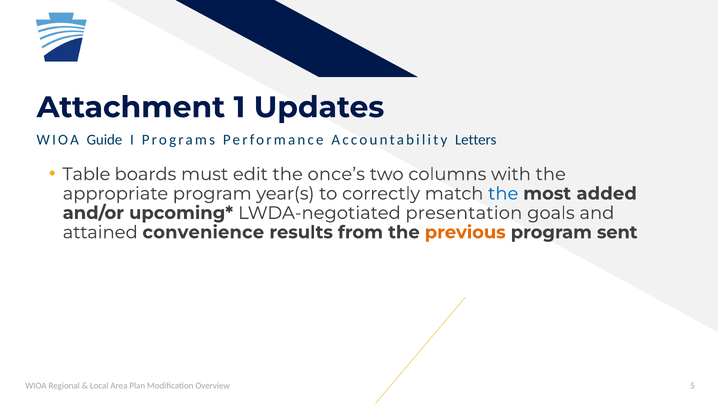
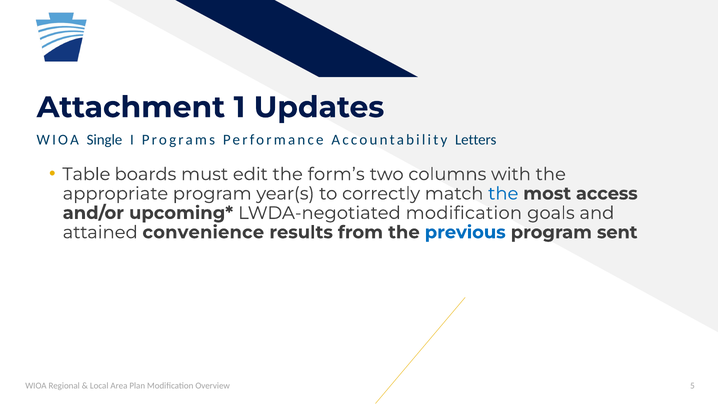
Guide: Guide -> Single
once’s: once’s -> form’s
added: added -> access
LWDA-negotiated presentation: presentation -> modification
previous colour: orange -> blue
